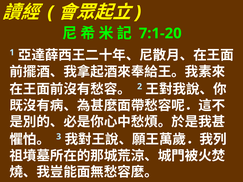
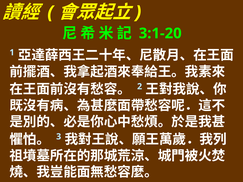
7:1-20: 7:1-20 -> 3:1-20
